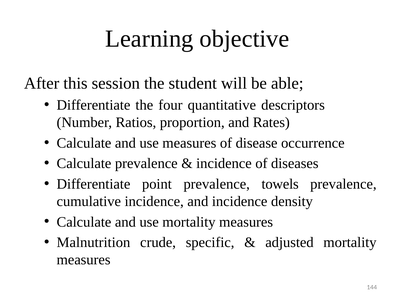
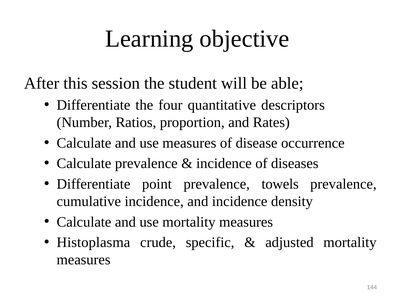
Malnutrition: Malnutrition -> Histoplasma
